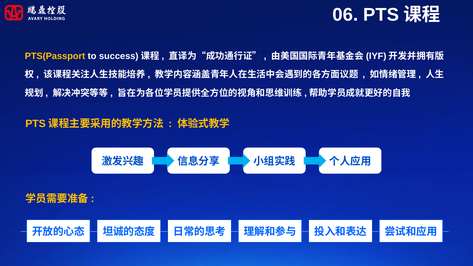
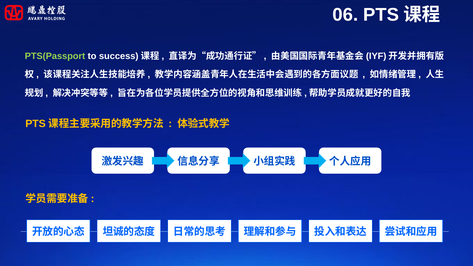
PTS(Passport colour: yellow -> light green
